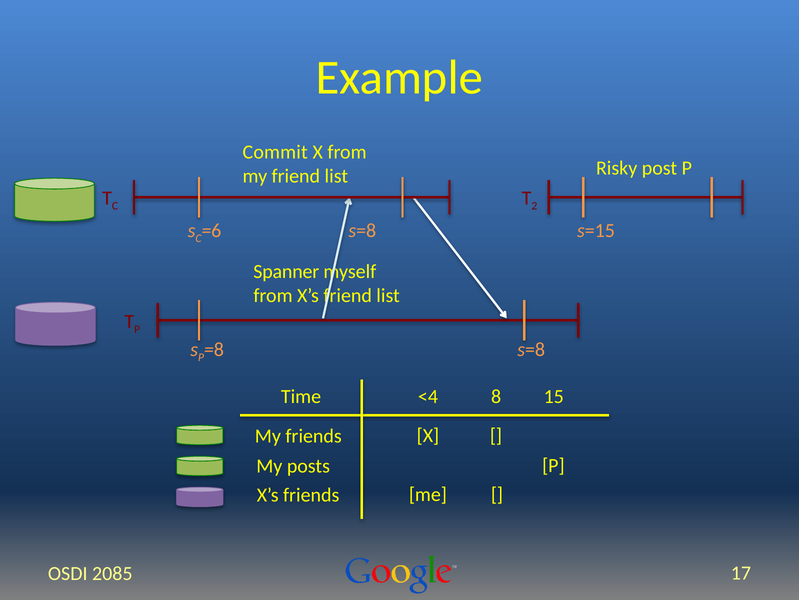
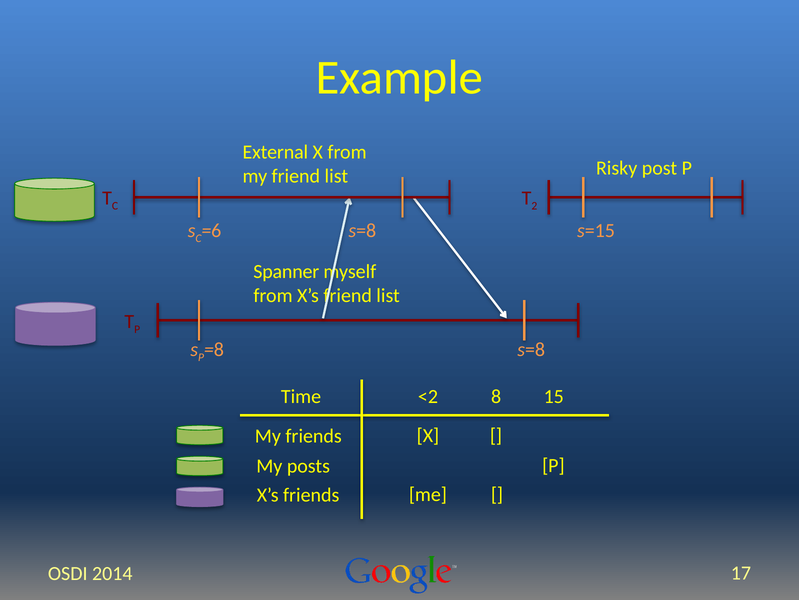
Commit: Commit -> External
<4: <4 -> <2
2085: 2085 -> 2014
